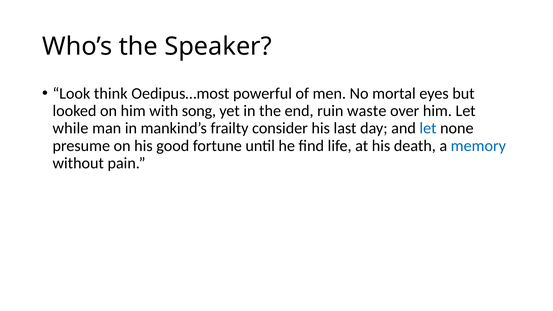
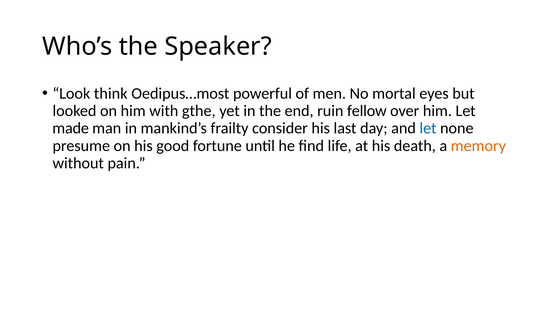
song: song -> gthe
waste: waste -> fellow
while: while -> made
memory colour: blue -> orange
